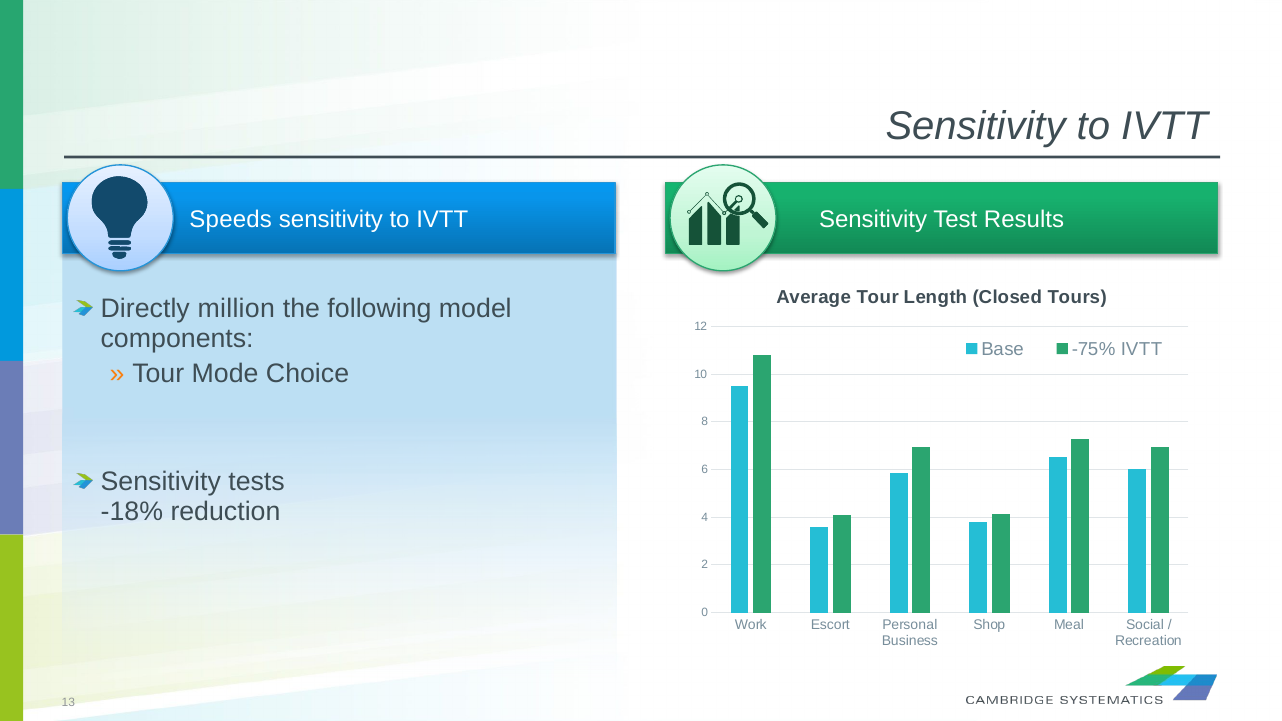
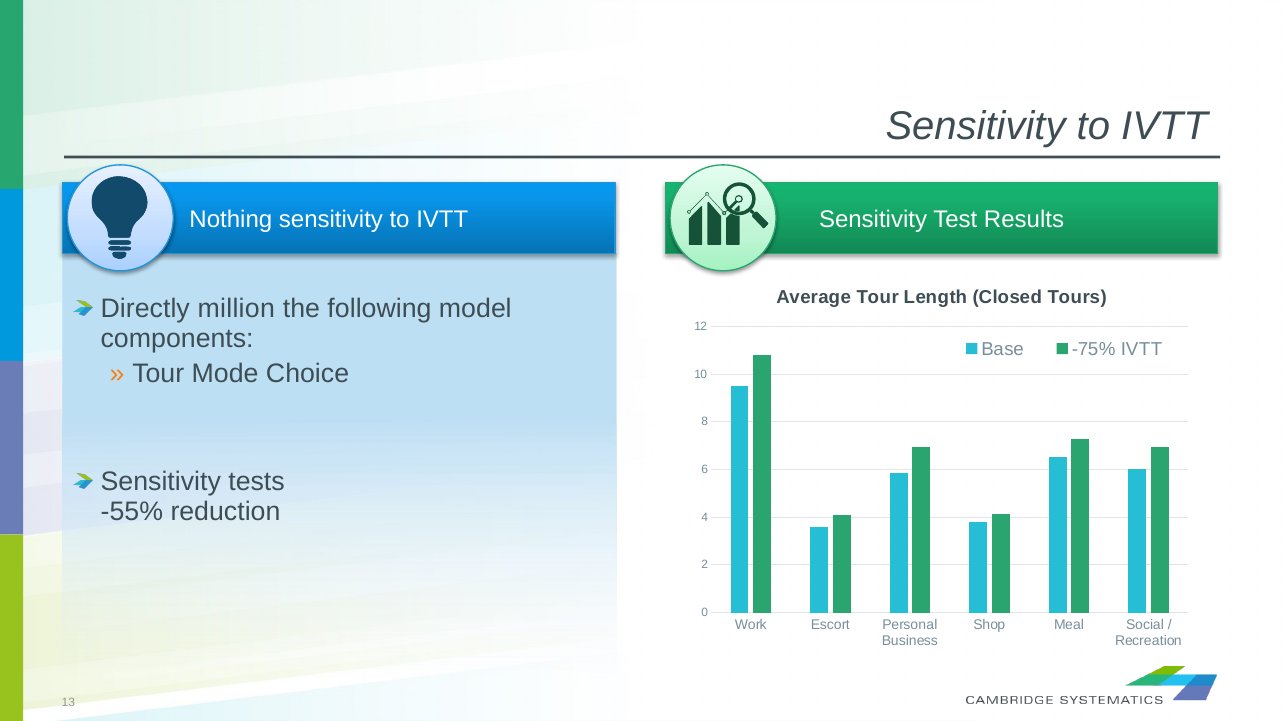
Speeds: Speeds -> Nothing
-18%: -18% -> -55%
